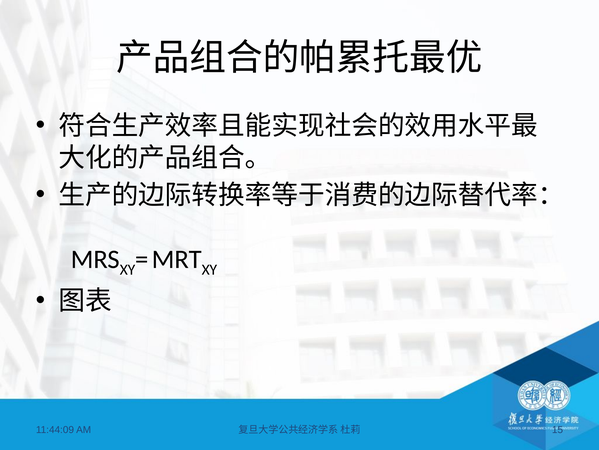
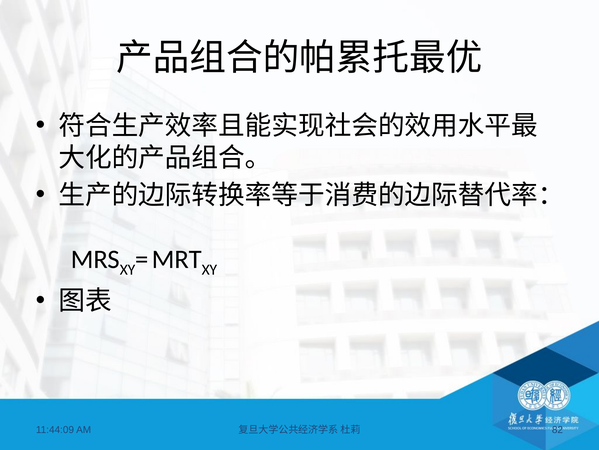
15: 15 -> 82
